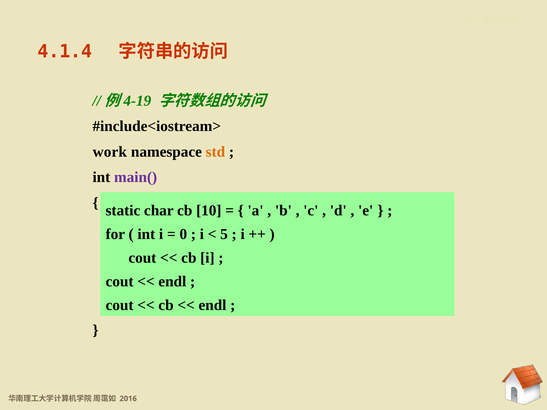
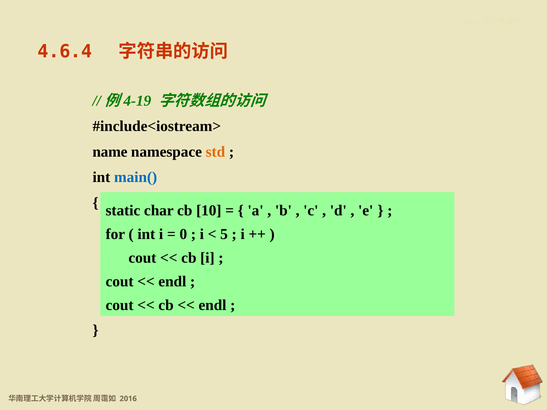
4.1.4: 4.1.4 -> 4.6.4
work: work -> name
main( colour: purple -> blue
